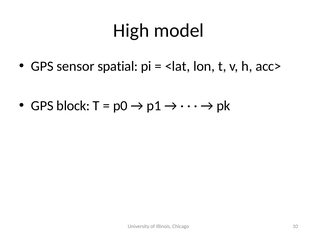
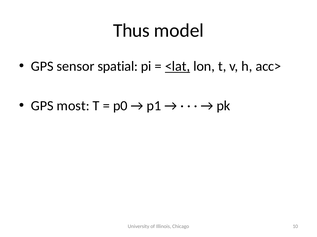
High: High -> Thus
<lat underline: none -> present
block: block -> most
